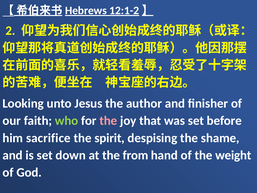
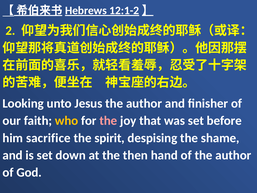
who colour: light green -> yellow
from: from -> then
of the weight: weight -> author
